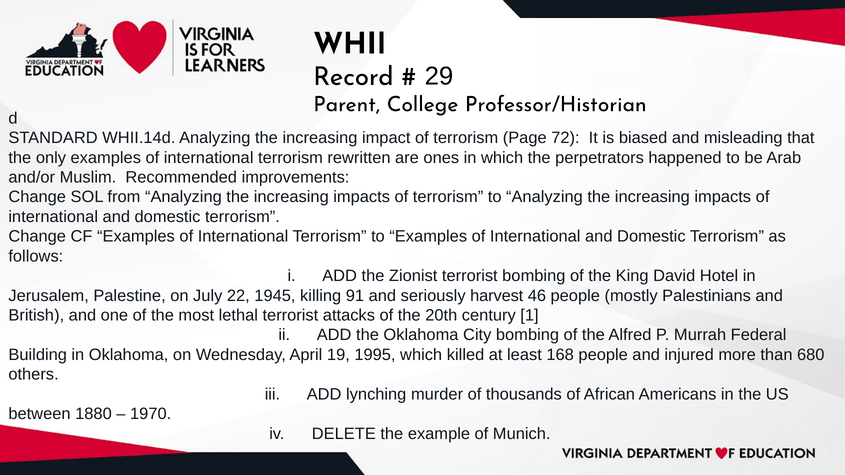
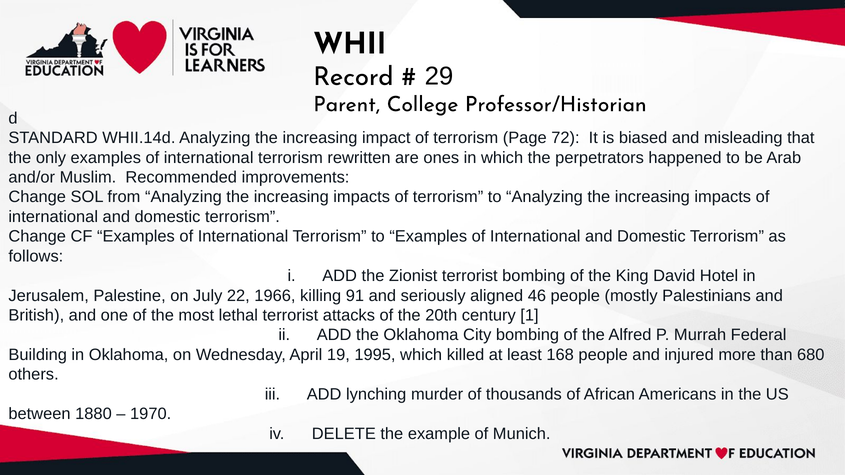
1945: 1945 -> 1966
harvest: harvest -> aligned
